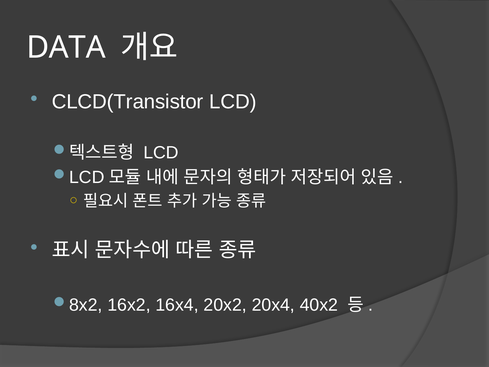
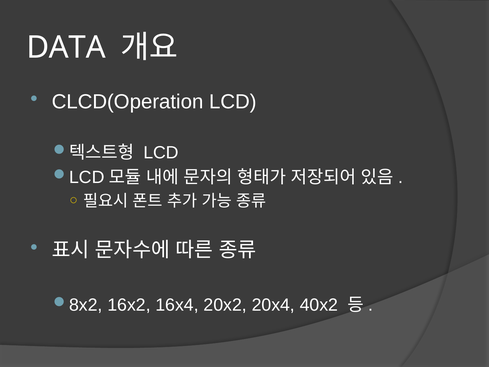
CLCD(Transistor: CLCD(Transistor -> CLCD(Operation
